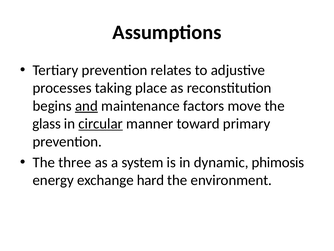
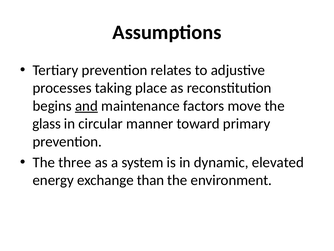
circular underline: present -> none
phimosis: phimosis -> elevated
hard: hard -> than
